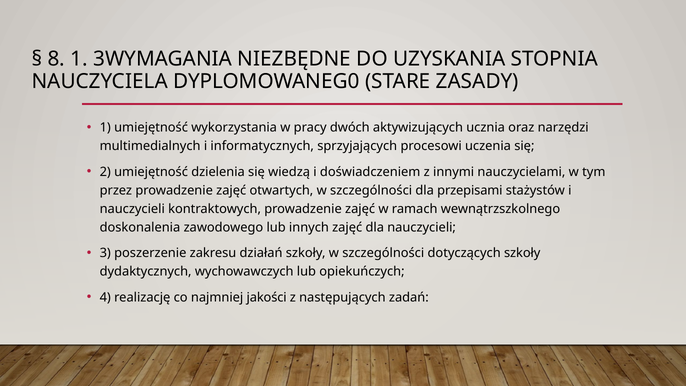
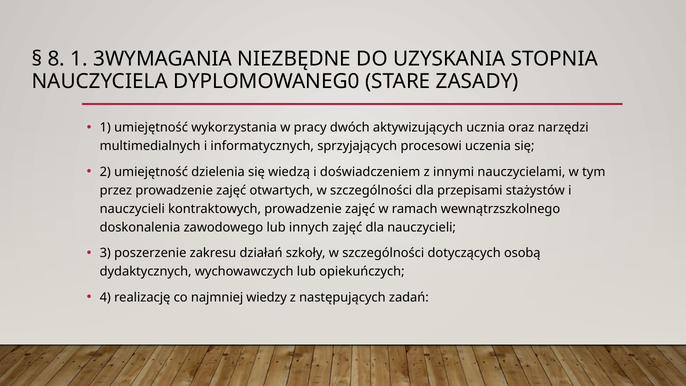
dotyczących szkoły: szkoły -> osobą
jakości: jakości -> wiedzy
